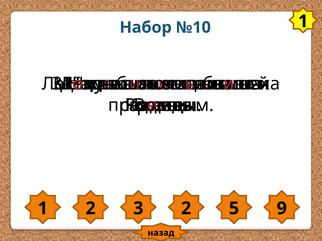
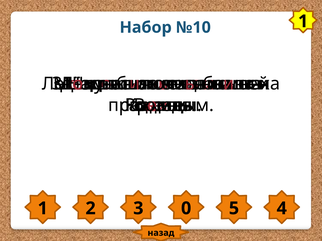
3 2: 2 -> 0
9: 9 -> 4
